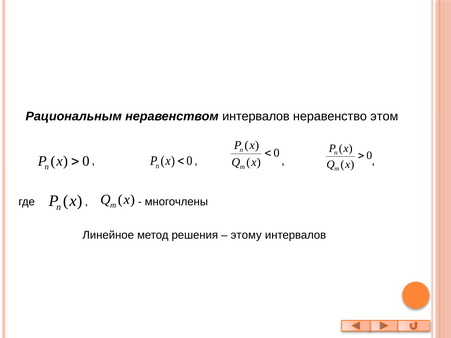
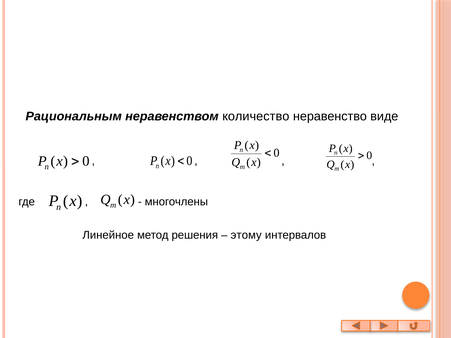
неравенством интервалов: интервалов -> количество
этом: этом -> виде
